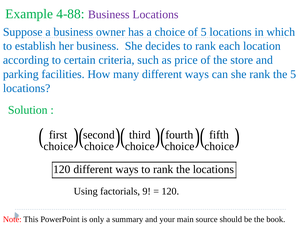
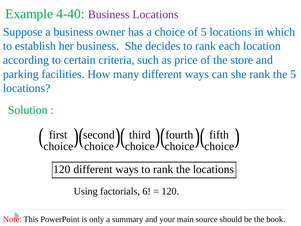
4-88: 4-88 -> 4-40
9: 9 -> 6
